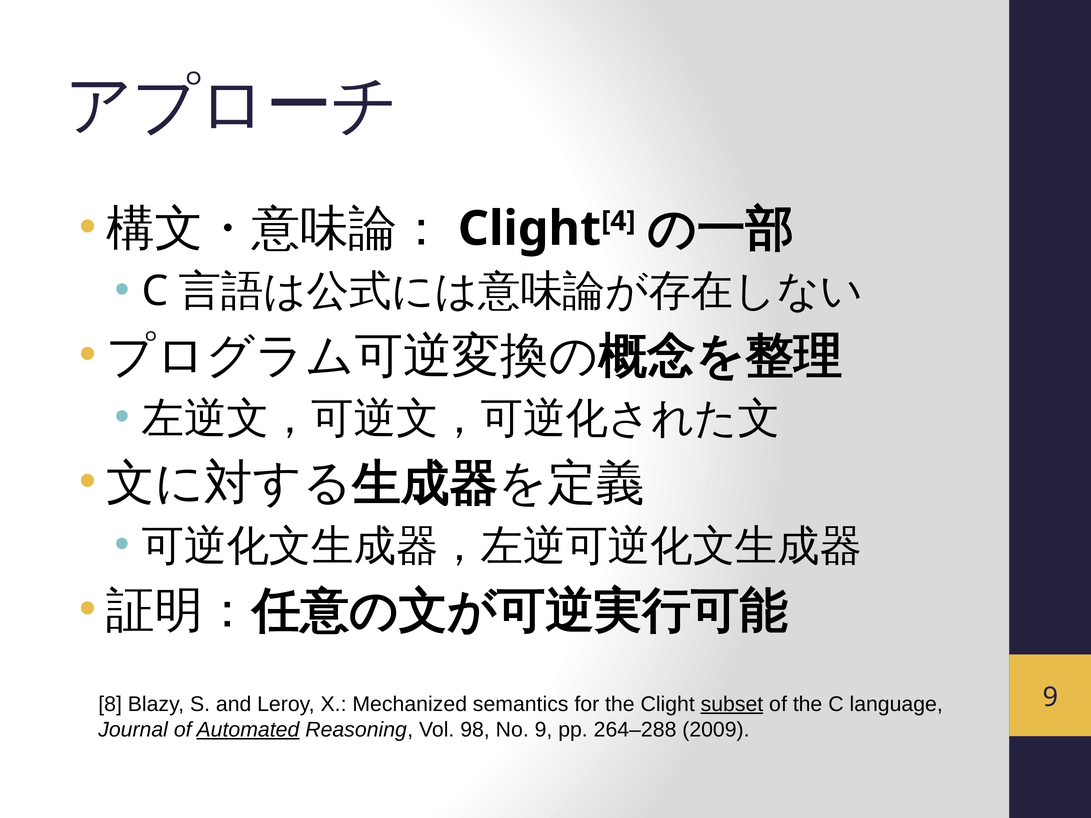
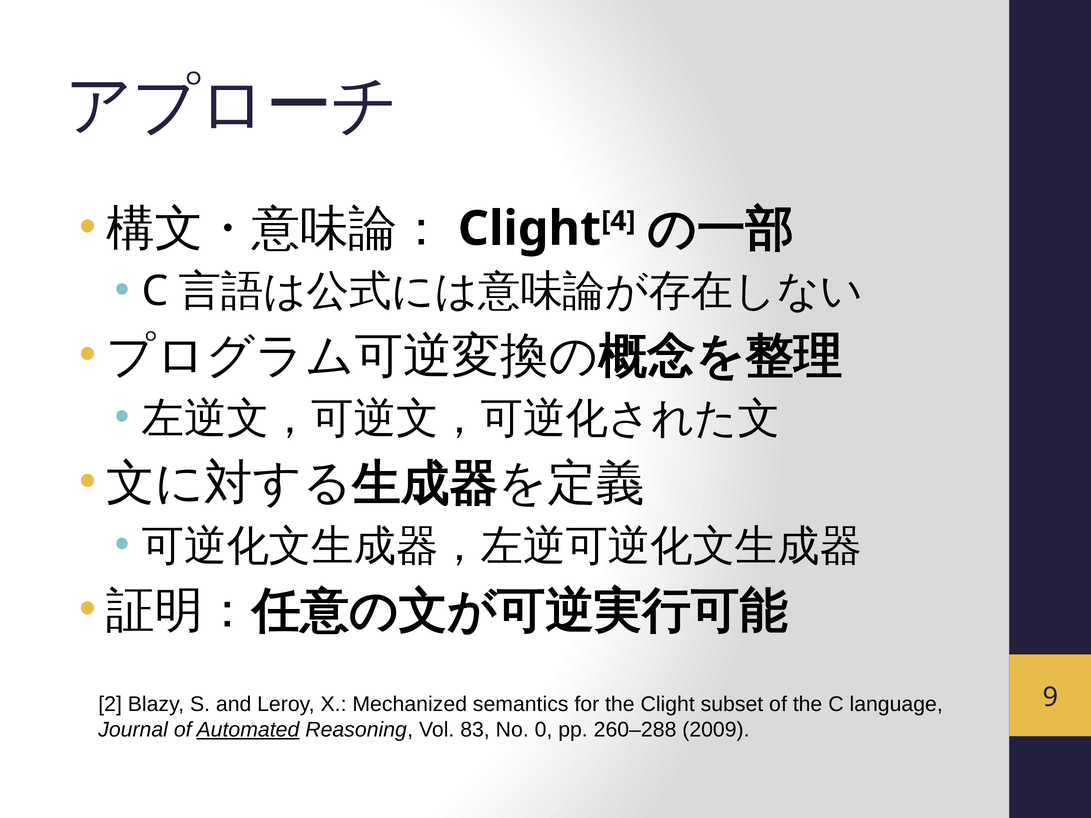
8: 8 -> 2
subset underline: present -> none
98: 98 -> 83
No 9: 9 -> 0
264–288: 264–288 -> 260–288
